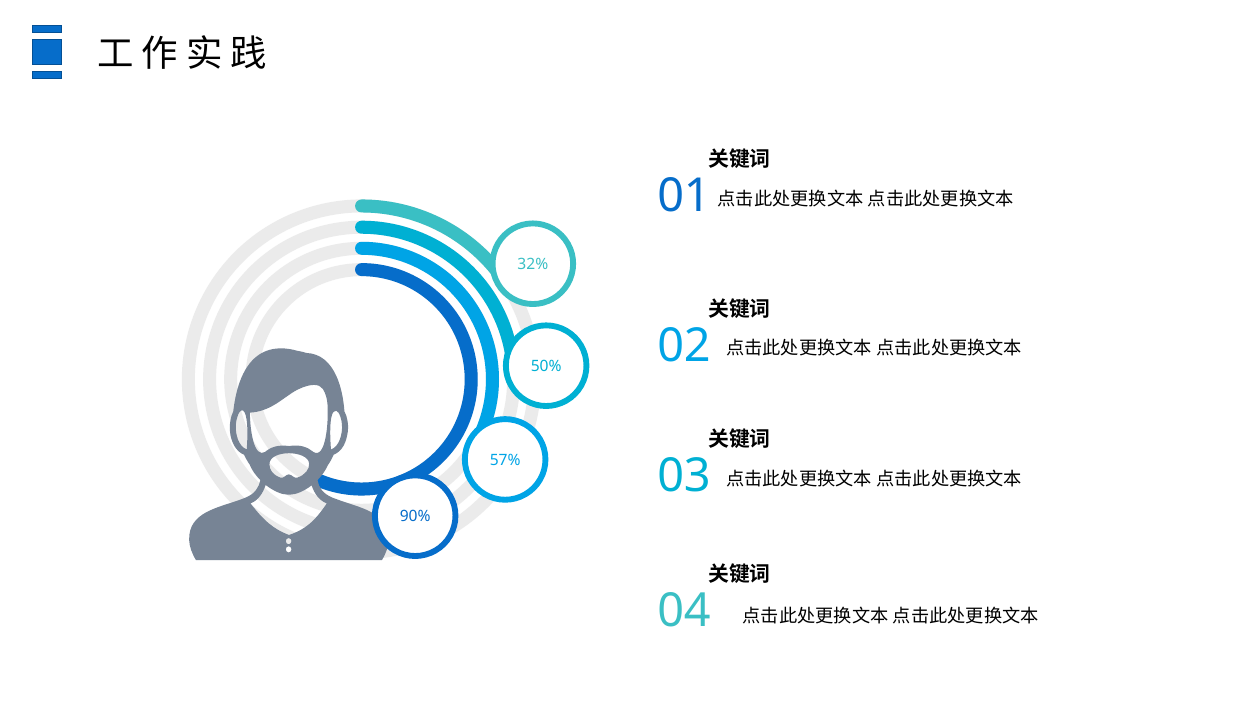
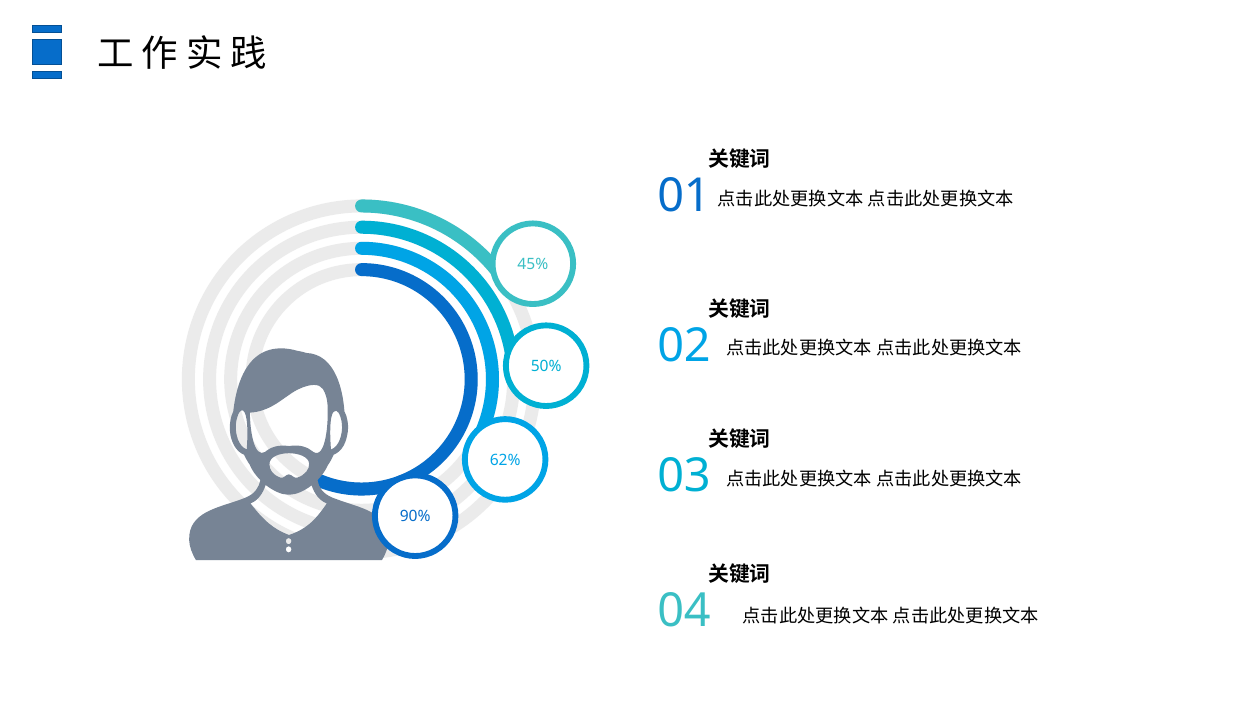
32%: 32% -> 45%
57%: 57% -> 62%
